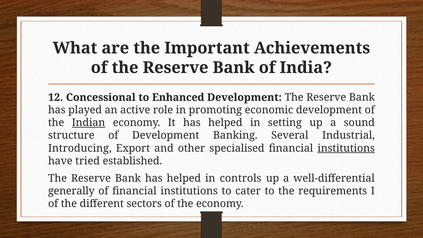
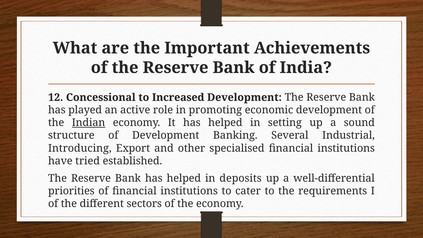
Enhanced: Enhanced -> Increased
institutions at (346, 148) underline: present -> none
controls: controls -> deposits
generally: generally -> priorities
